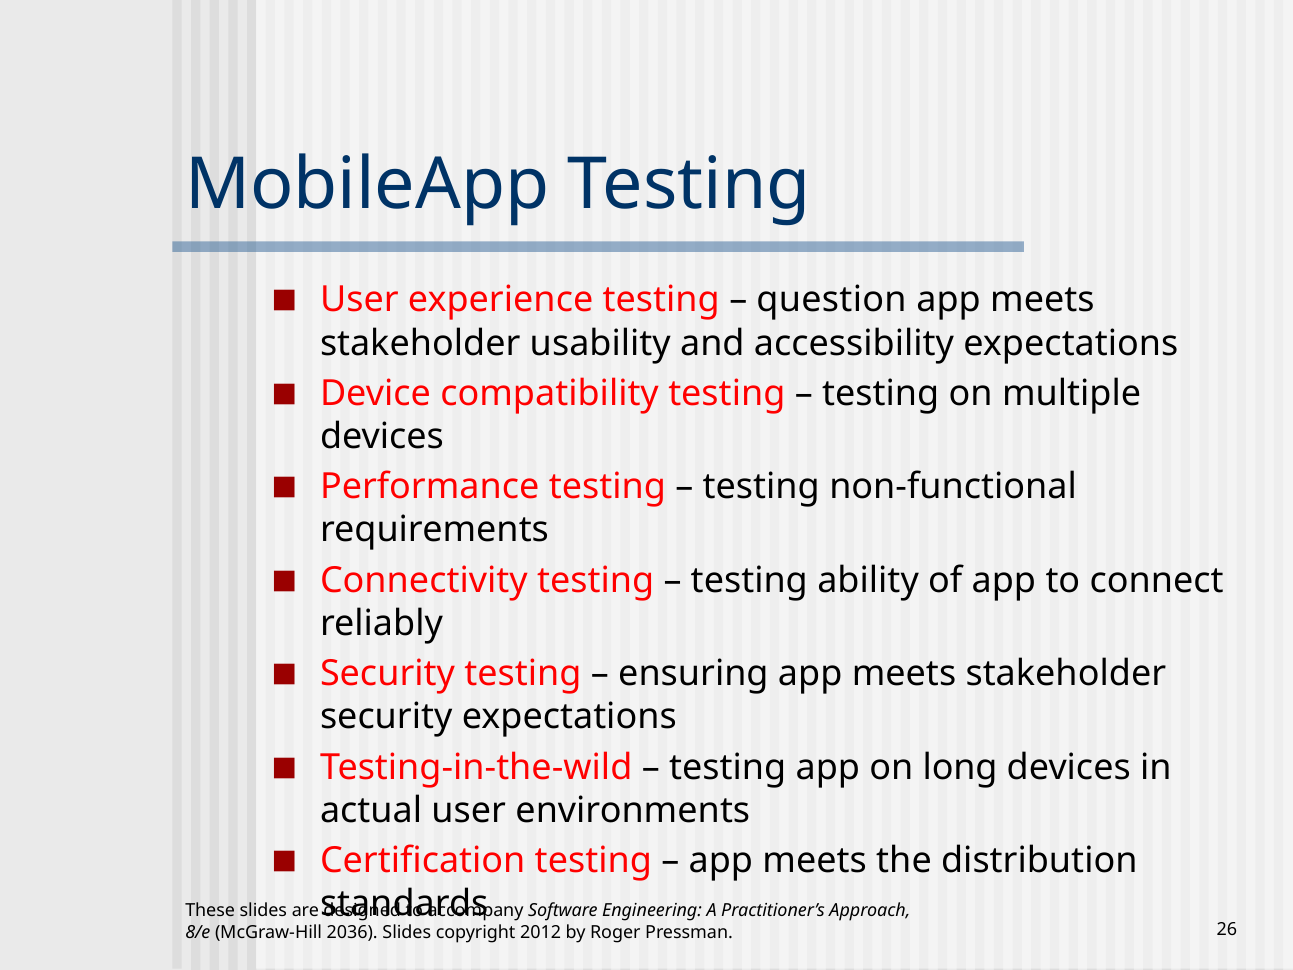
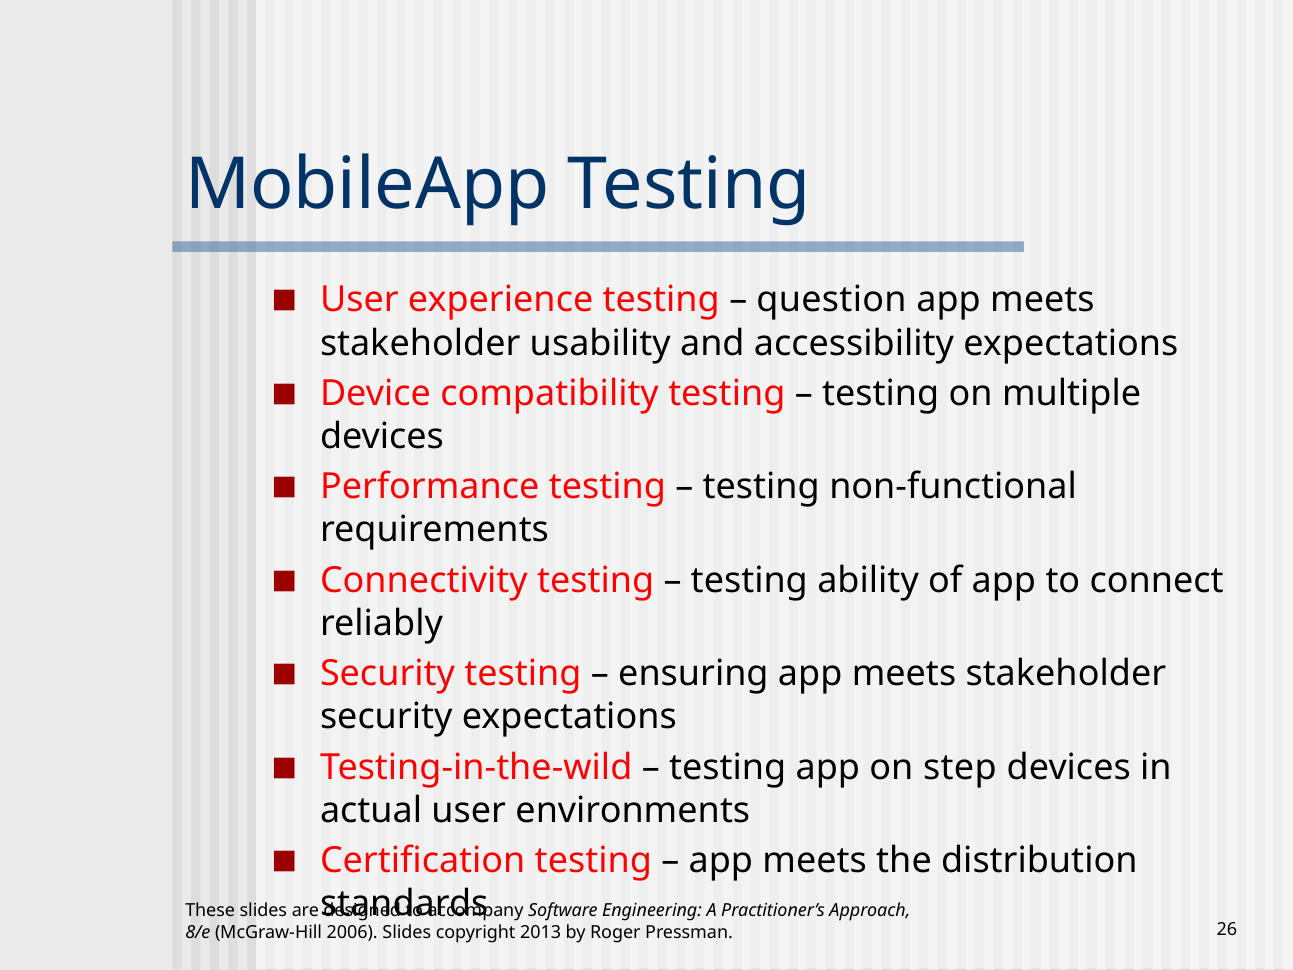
long: long -> step
2036: 2036 -> 2006
2012: 2012 -> 2013
